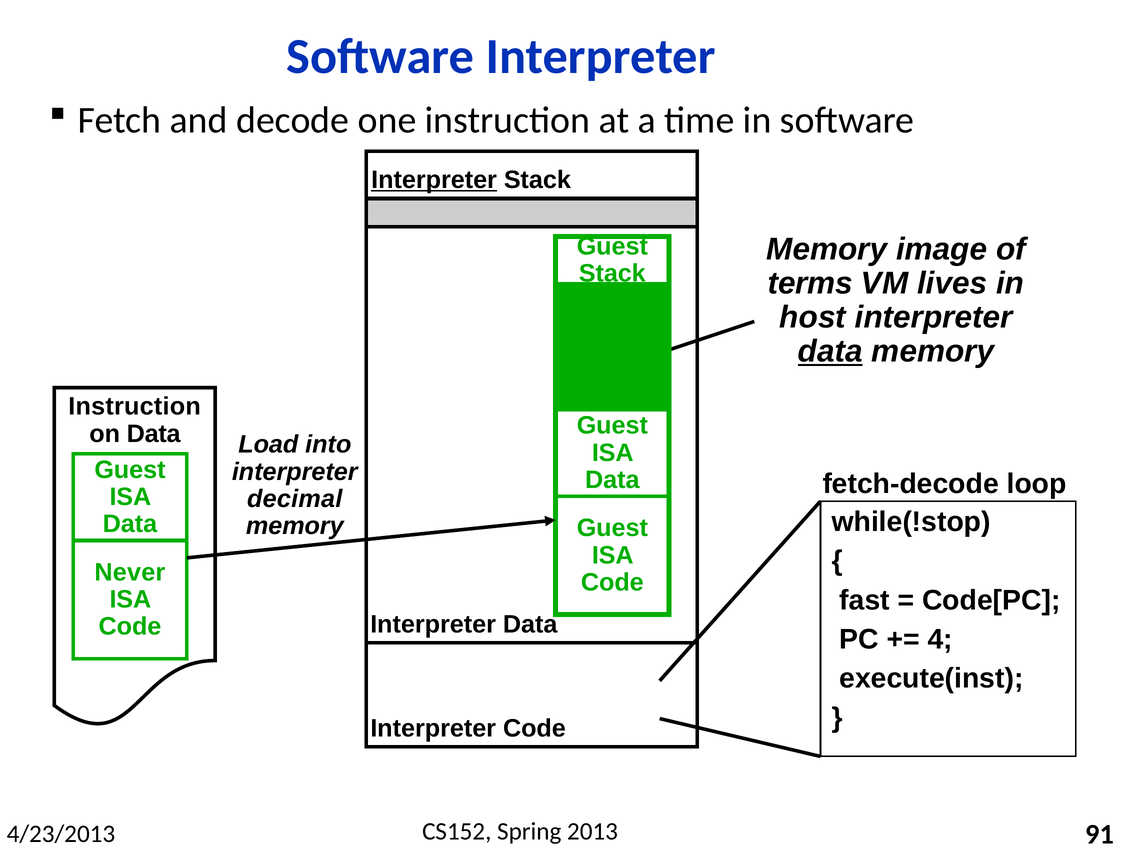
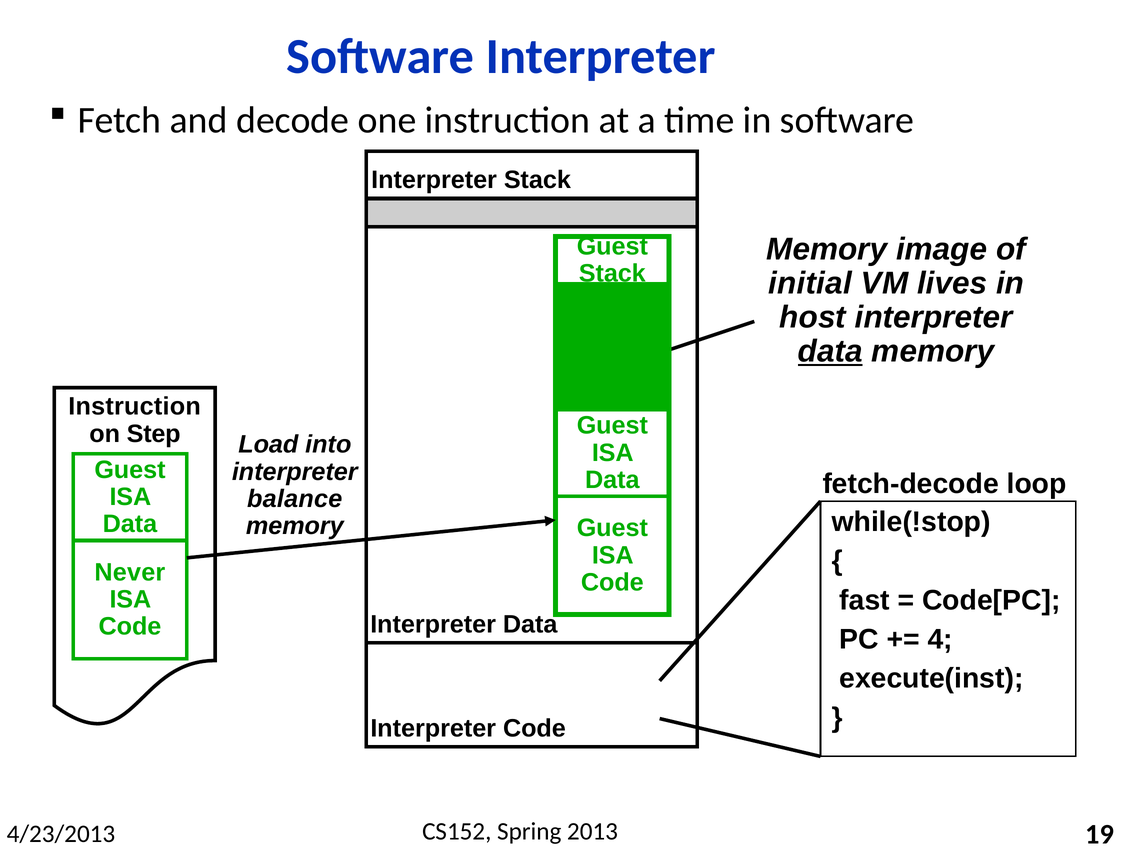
Interpreter at (434, 180) underline: present -> none
terms: terms -> initial
on Data: Data -> Step
decimal: decimal -> balance
91: 91 -> 19
